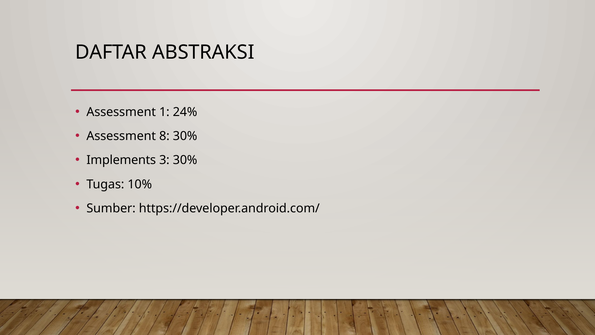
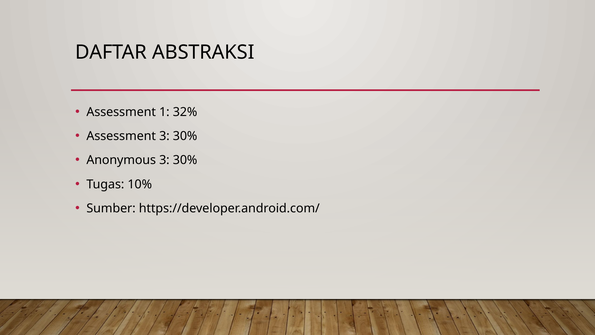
24%: 24% -> 32%
Assessment 8: 8 -> 3
Implements: Implements -> Anonymous
